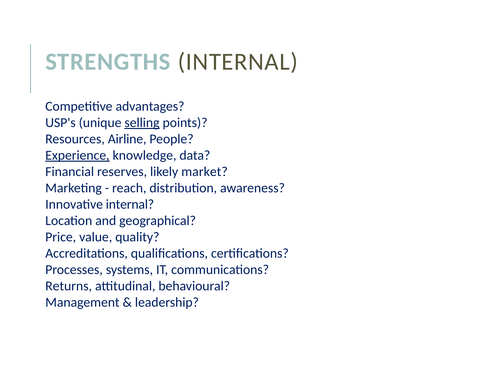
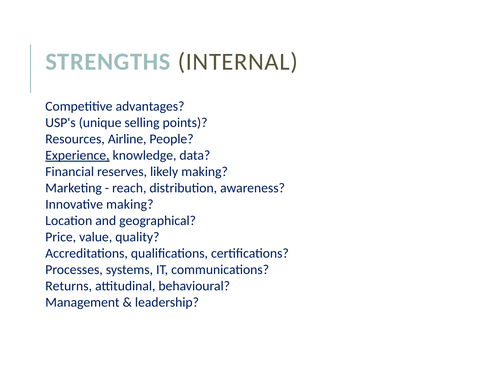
selling underline: present -> none
likely market: market -> making
Innovative internal: internal -> making
